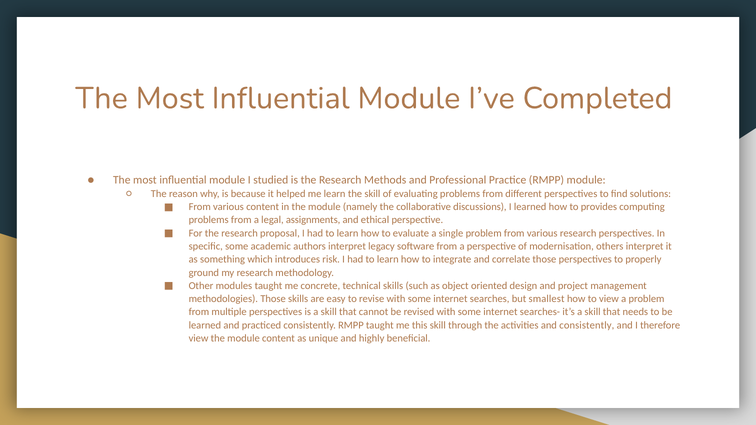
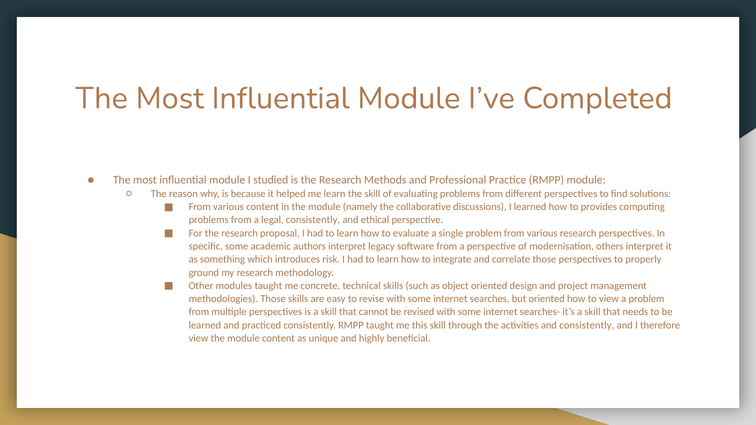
legal assignments: assignments -> consistently
but smallest: smallest -> oriented
